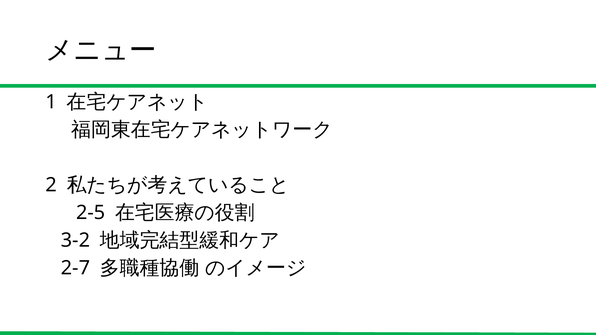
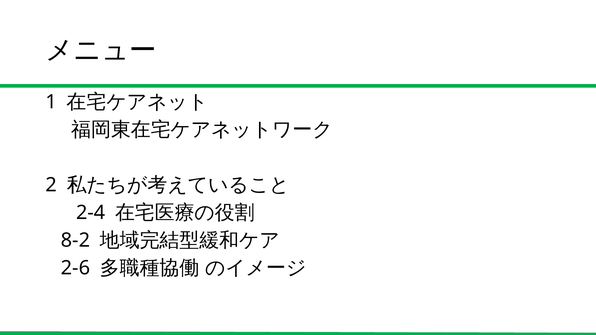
2-5: 2-5 -> 2-4
3-2: 3-2 -> 8-2
2-7: 2-7 -> 2-6
